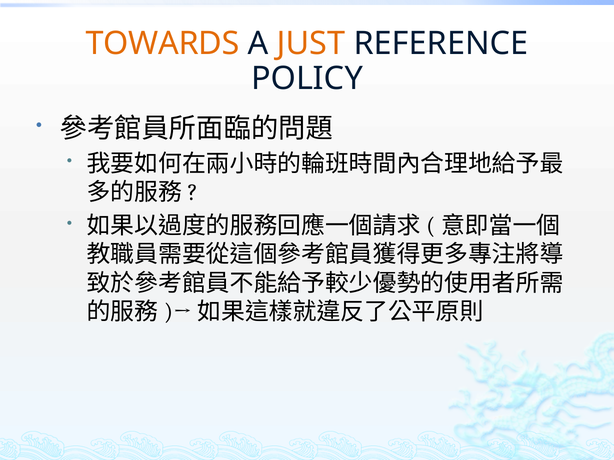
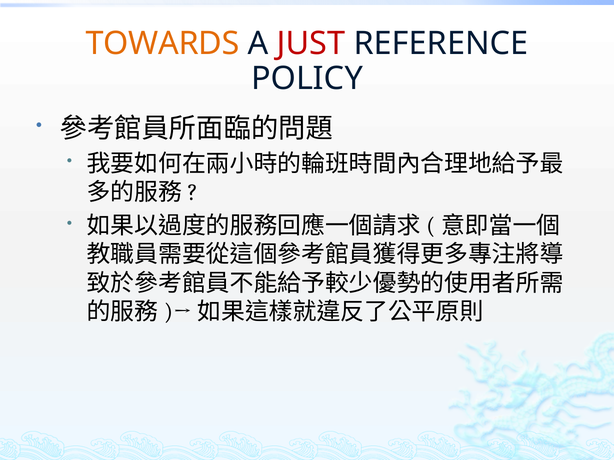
JUST colour: orange -> red
